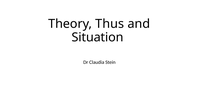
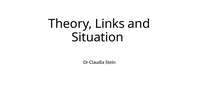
Thus: Thus -> Links
